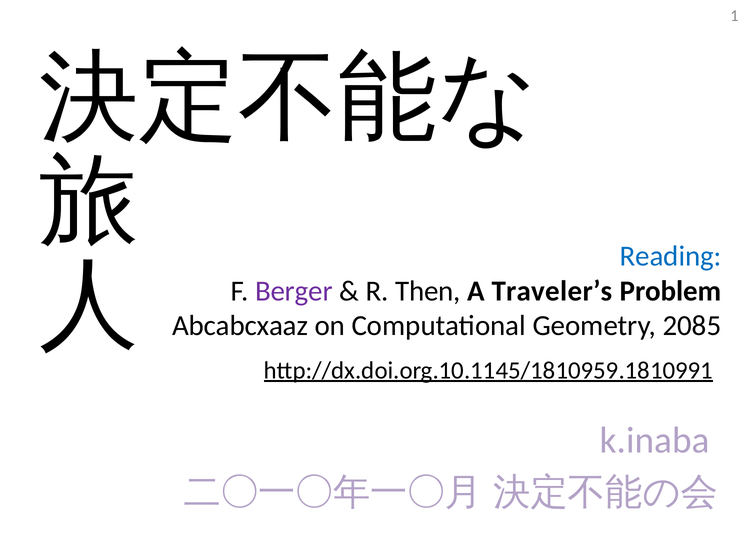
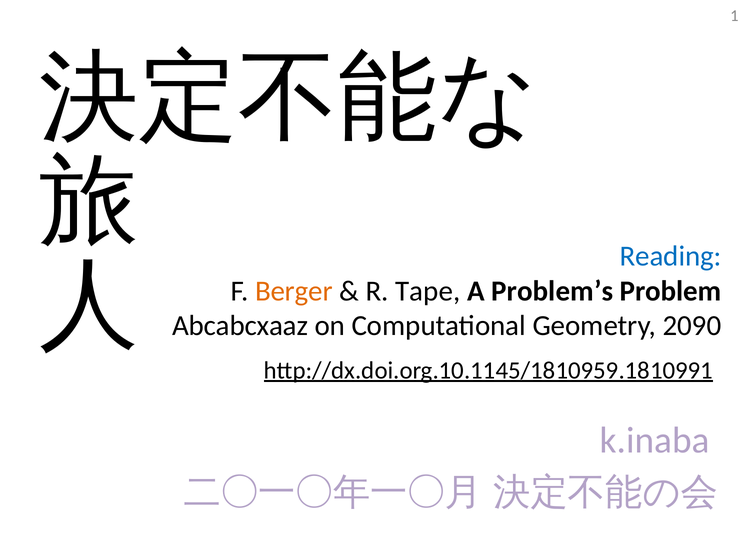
Berger colour: purple -> orange
Then: Then -> Tape
Traveler’s: Traveler’s -> Problem’s
2085: 2085 -> 2090
